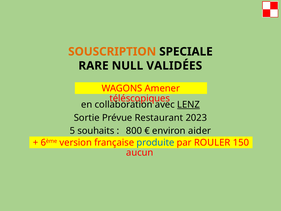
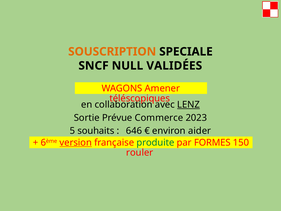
RARE: RARE -> SNCF
Restaurant: Restaurant -> Commerce
800: 800 -> 646
version underline: none -> present
produite colour: blue -> green
ROULER: ROULER -> FORMES
aucun: aucun -> rouler
